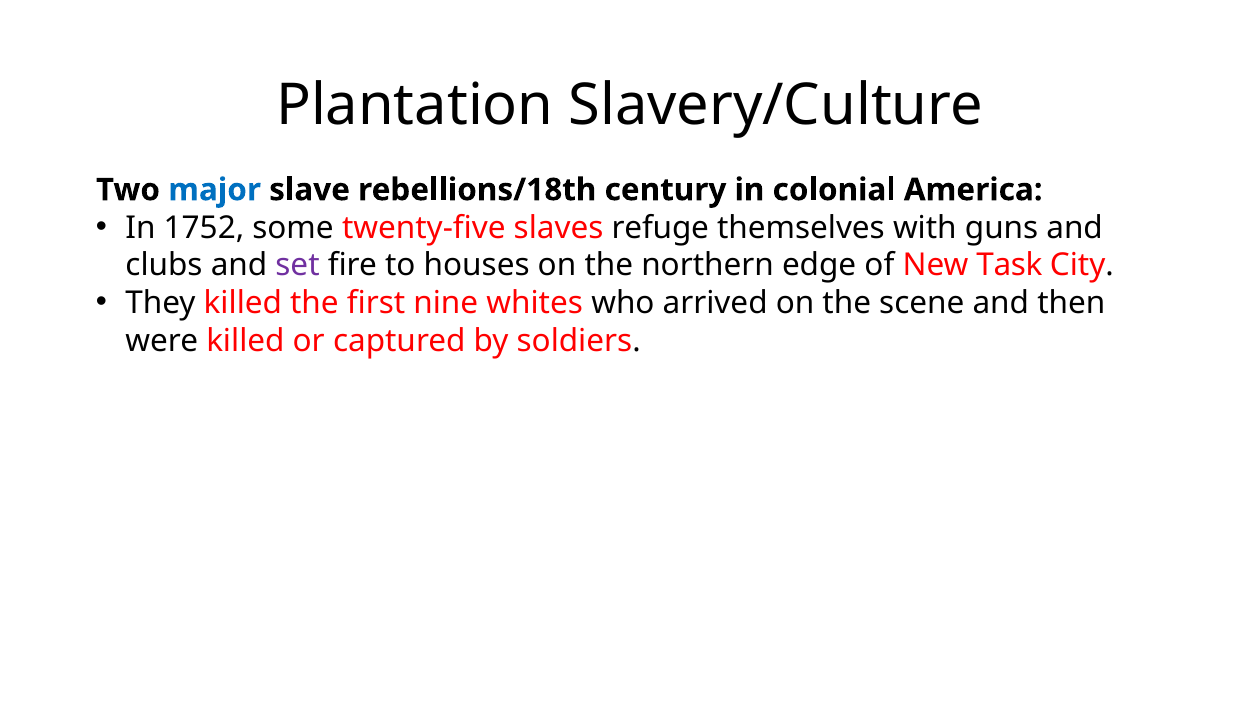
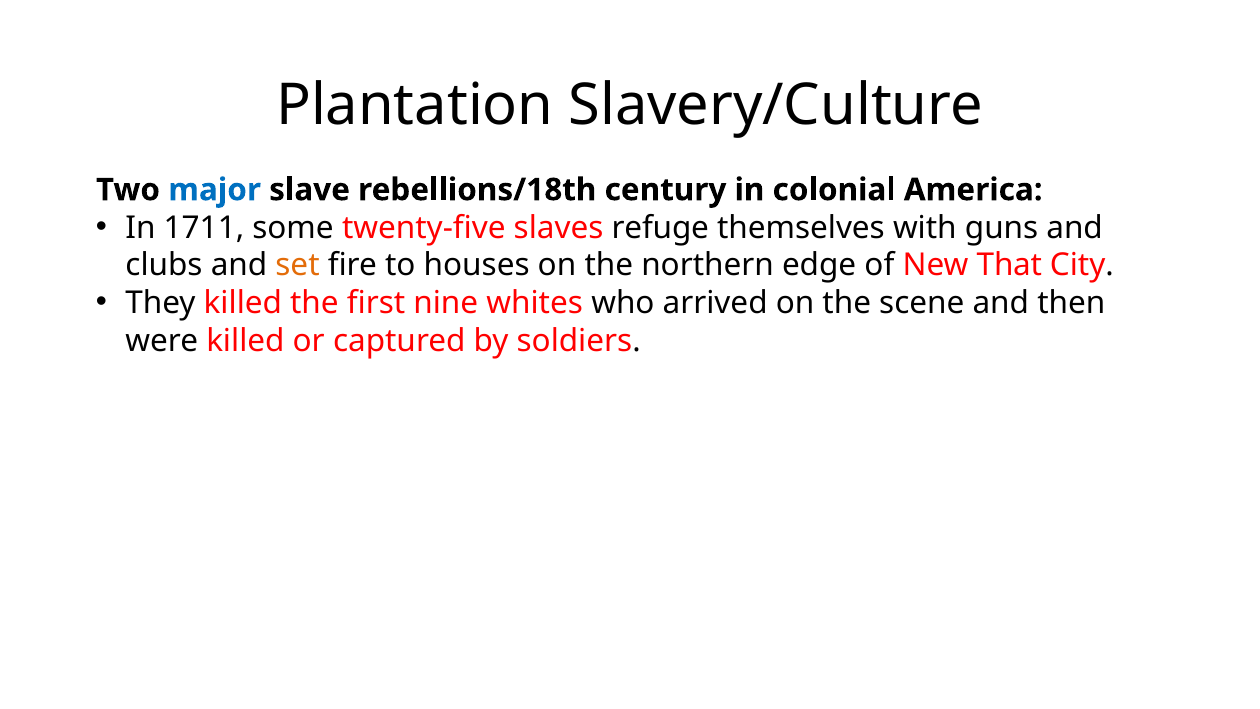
1752: 1752 -> 1711
set colour: purple -> orange
Task: Task -> That
